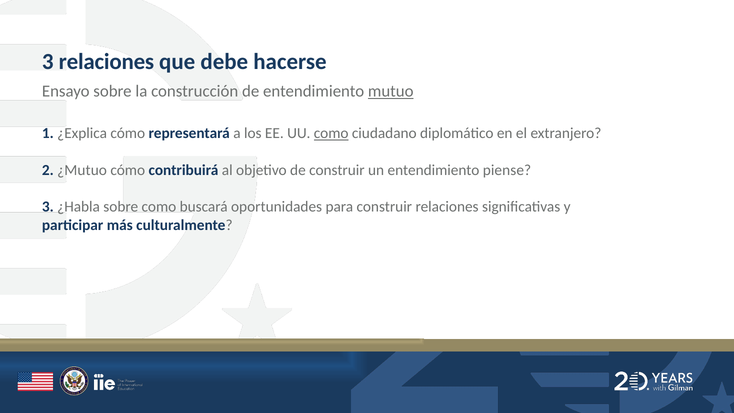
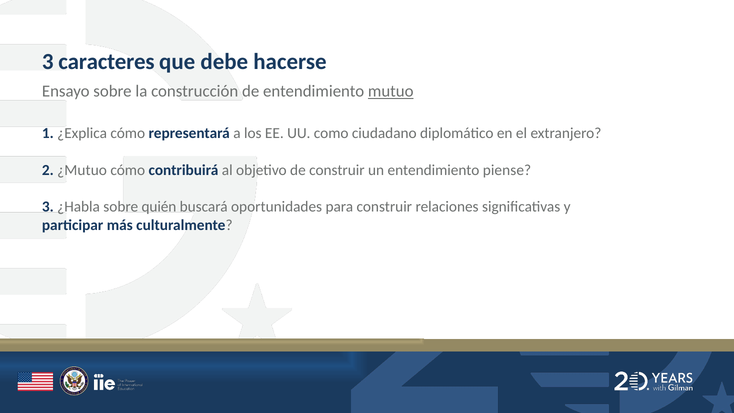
3 relaciones: relaciones -> caracteres
como at (331, 133) underline: present -> none
sobre como: como -> quién
